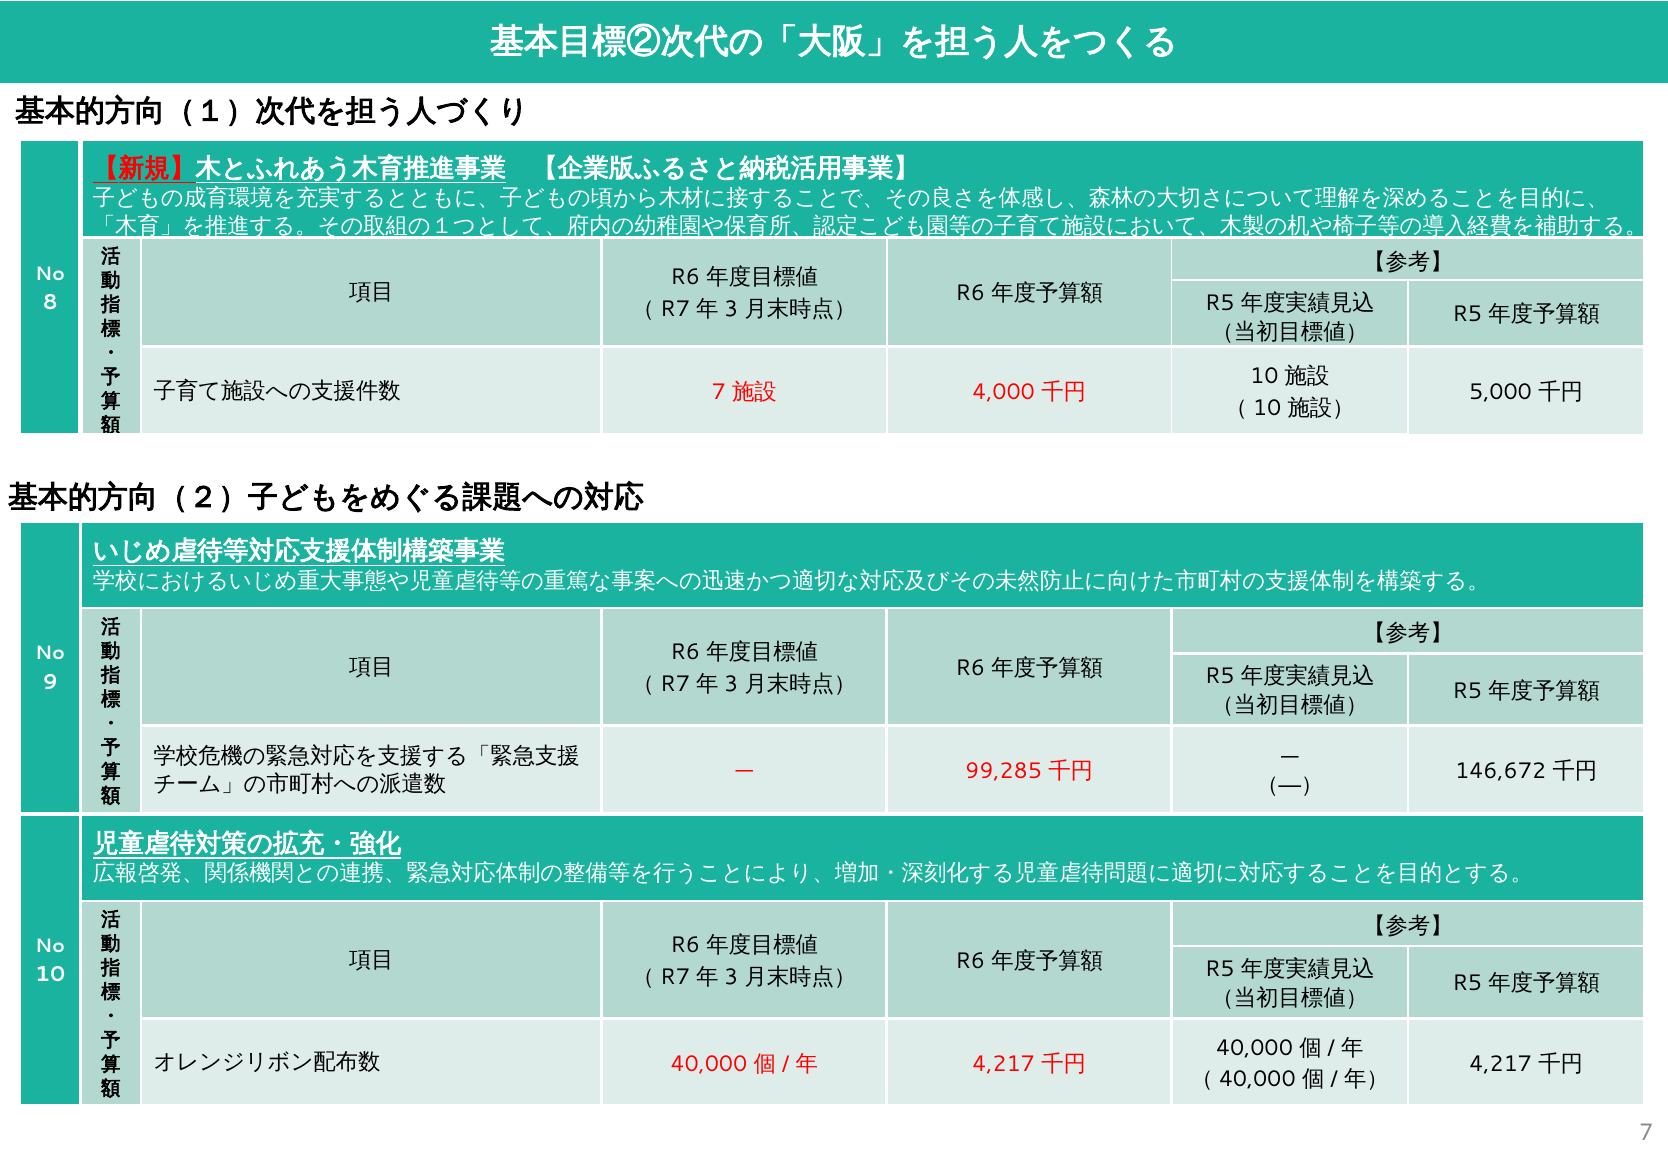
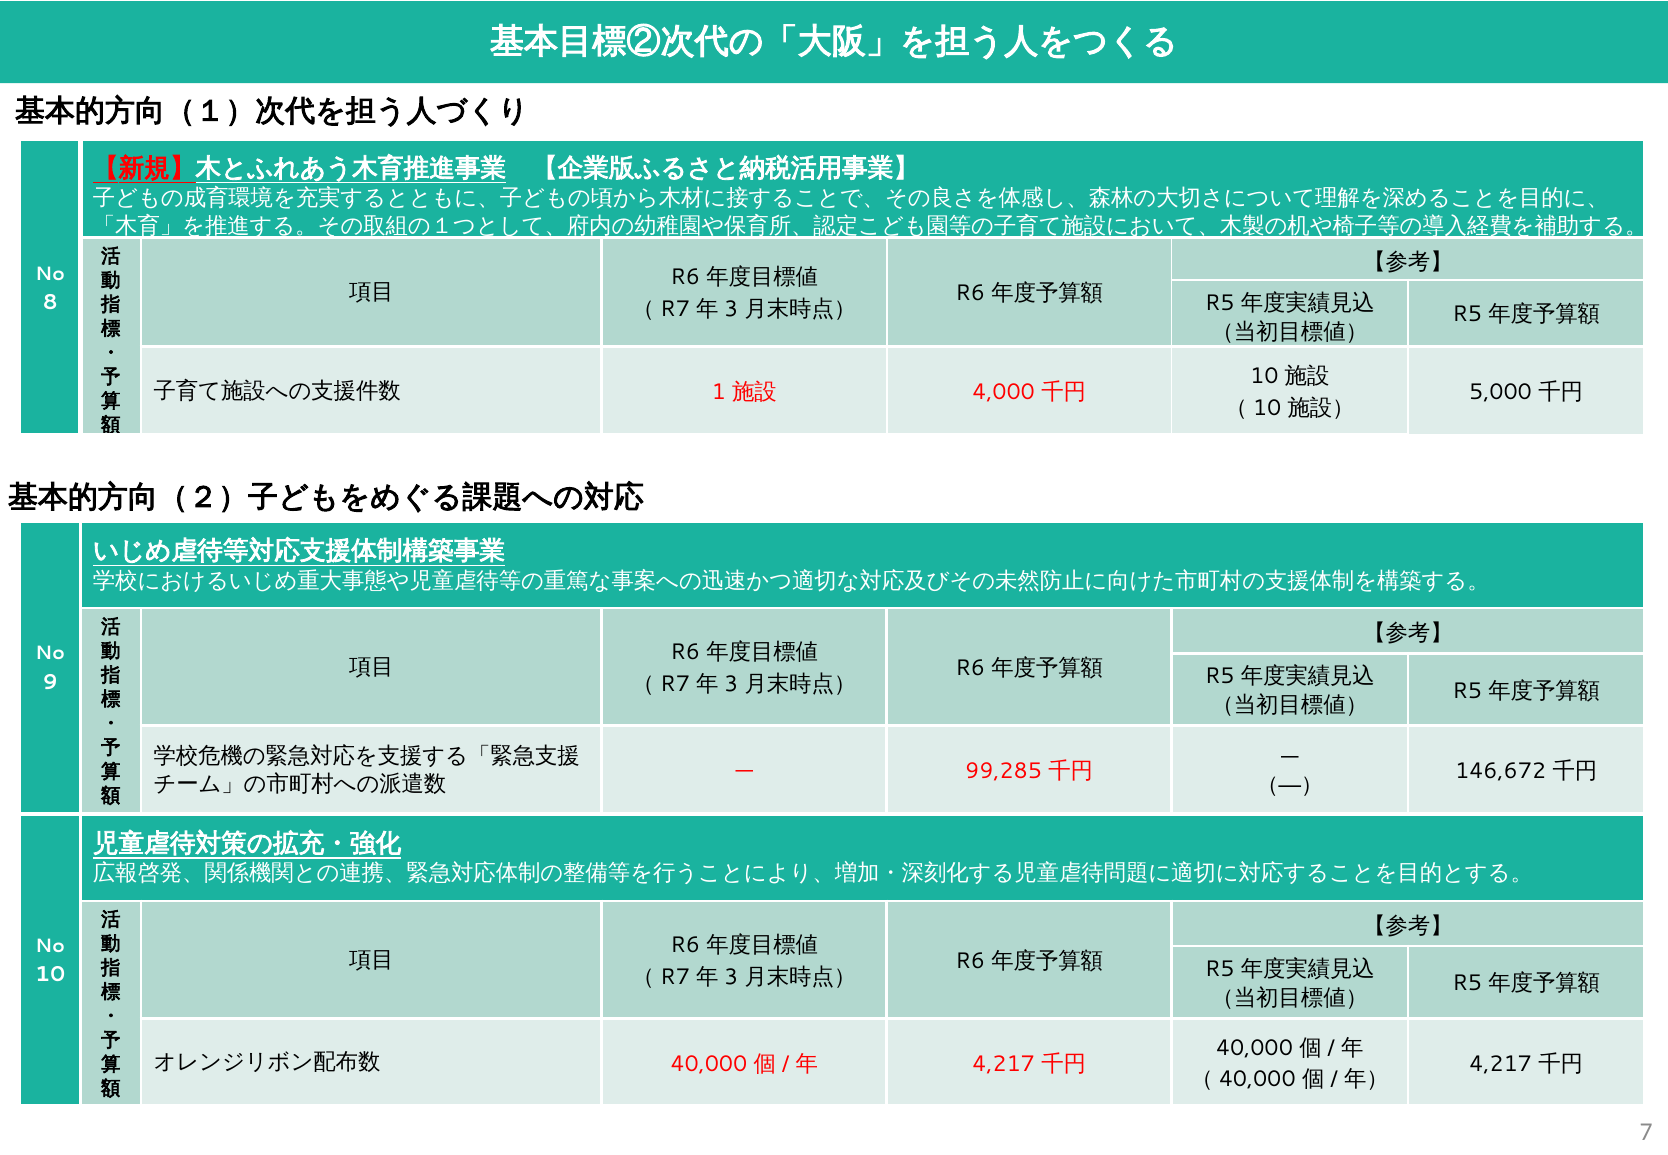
7 at (719, 392): 7 -> 1
